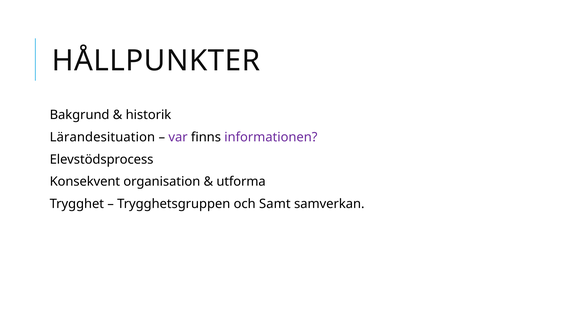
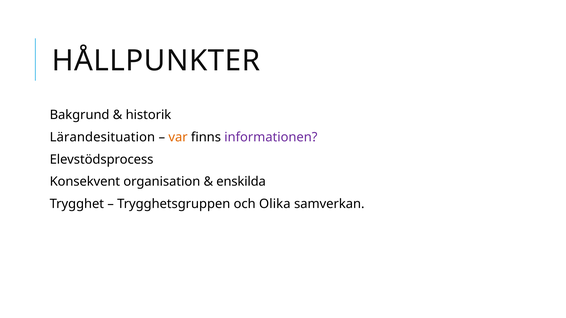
var colour: purple -> orange
utforma: utforma -> enskilda
Samt: Samt -> Olika
